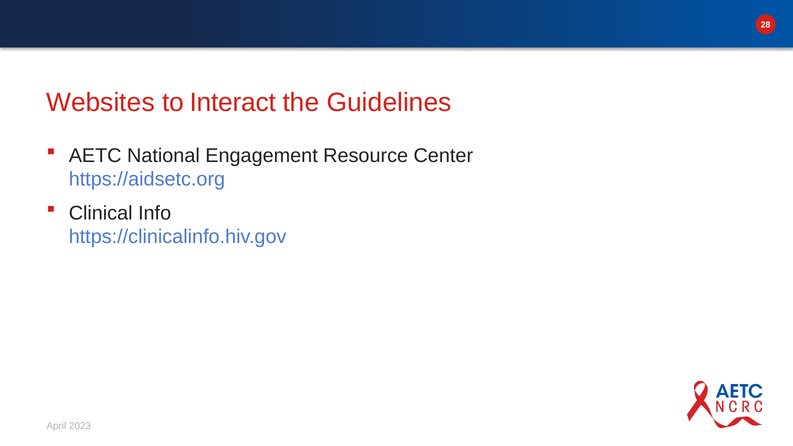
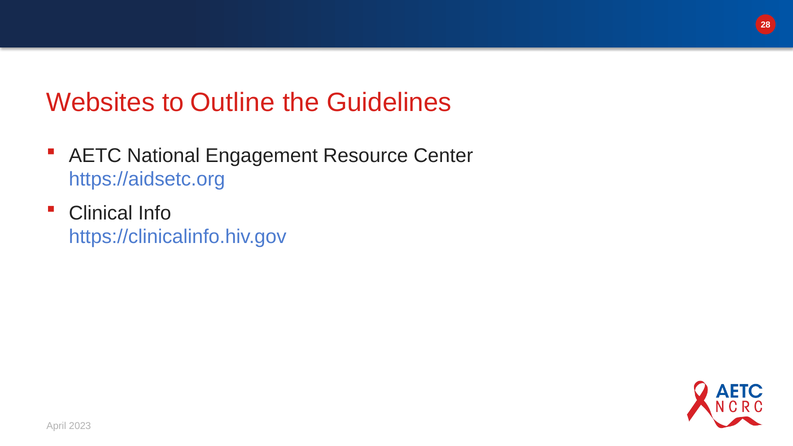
Interact: Interact -> Outline
